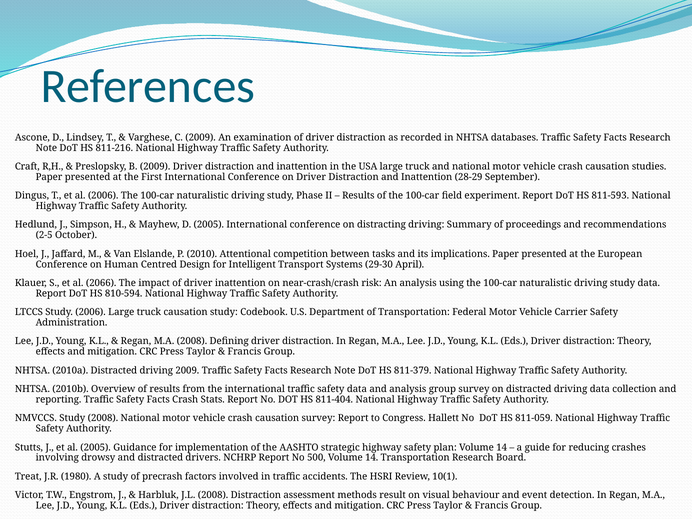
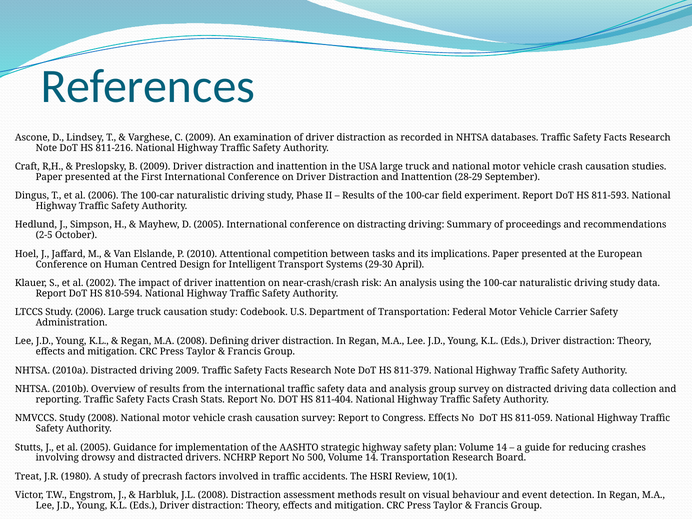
2066: 2066 -> 2002
Congress Hallett: Hallett -> Effects
